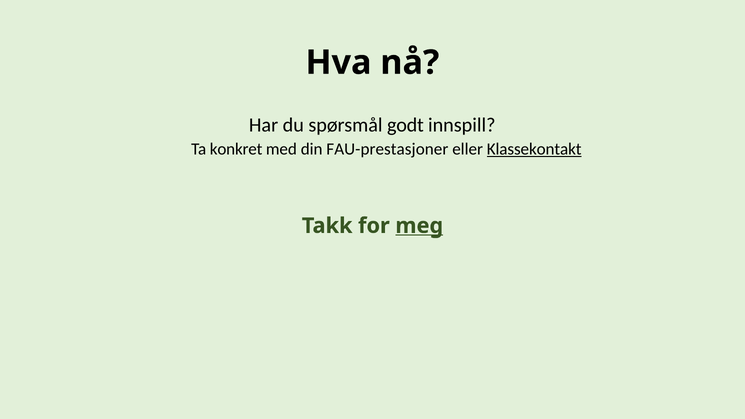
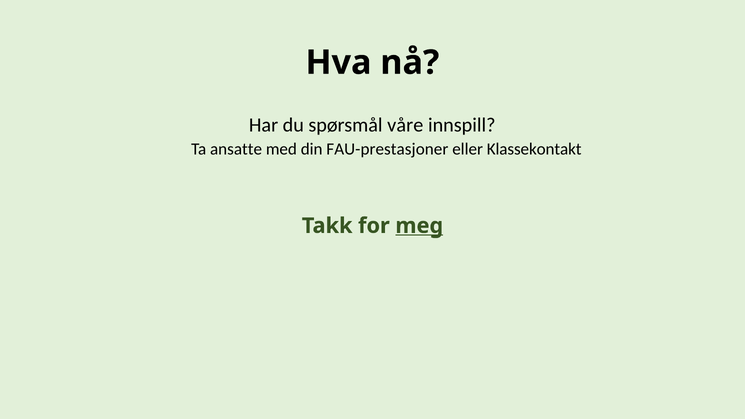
godt: godt -> våre
konkret: konkret -> ansatte
Klassekontakt underline: present -> none
